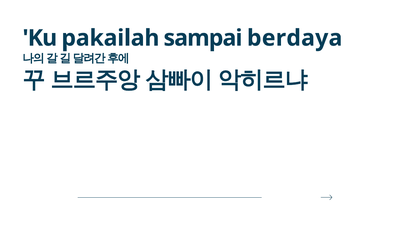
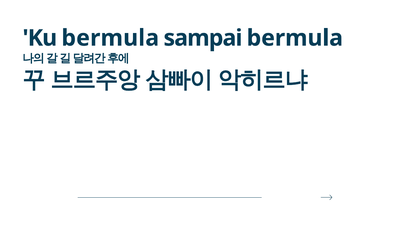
Ku pakailah: pakailah -> bermula
sampai berdaya: berdaya -> bermula
